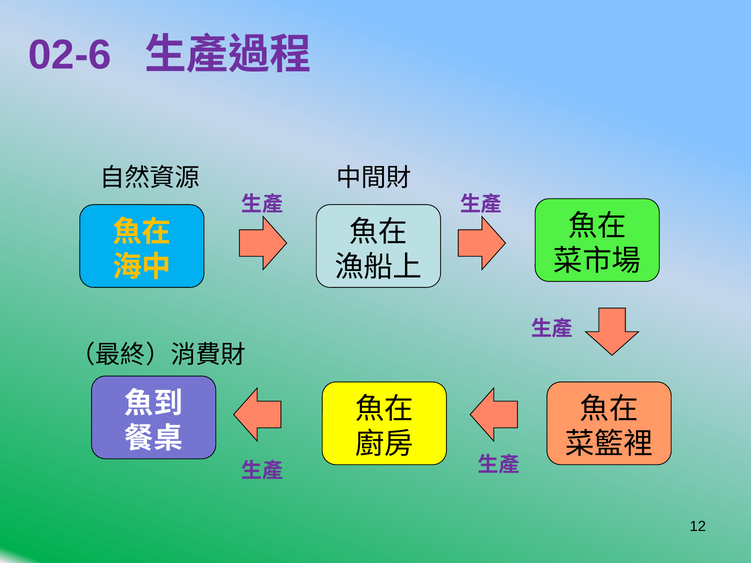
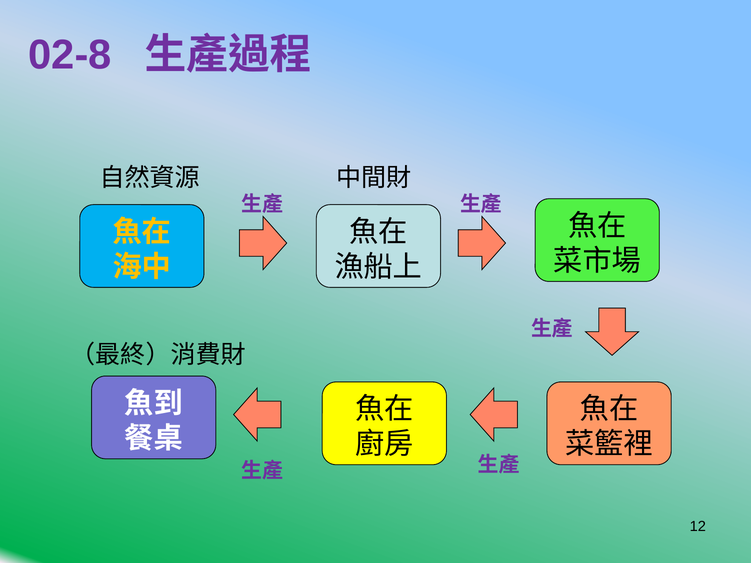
02-6: 02-6 -> 02-8
